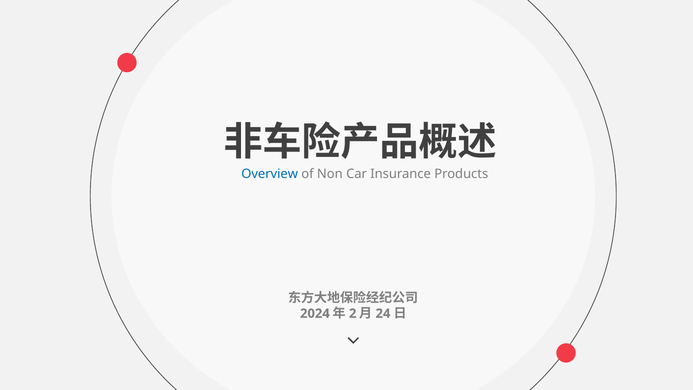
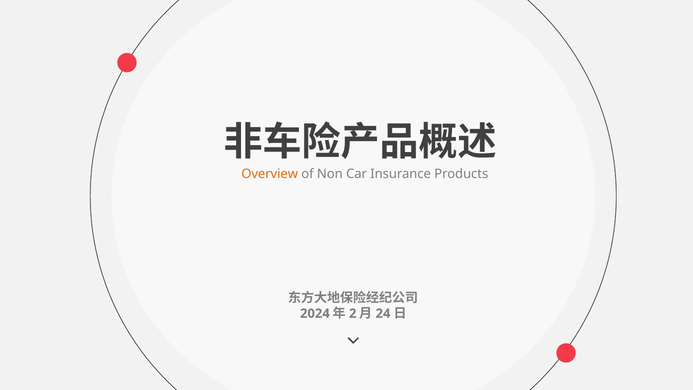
Overview colour: blue -> orange
